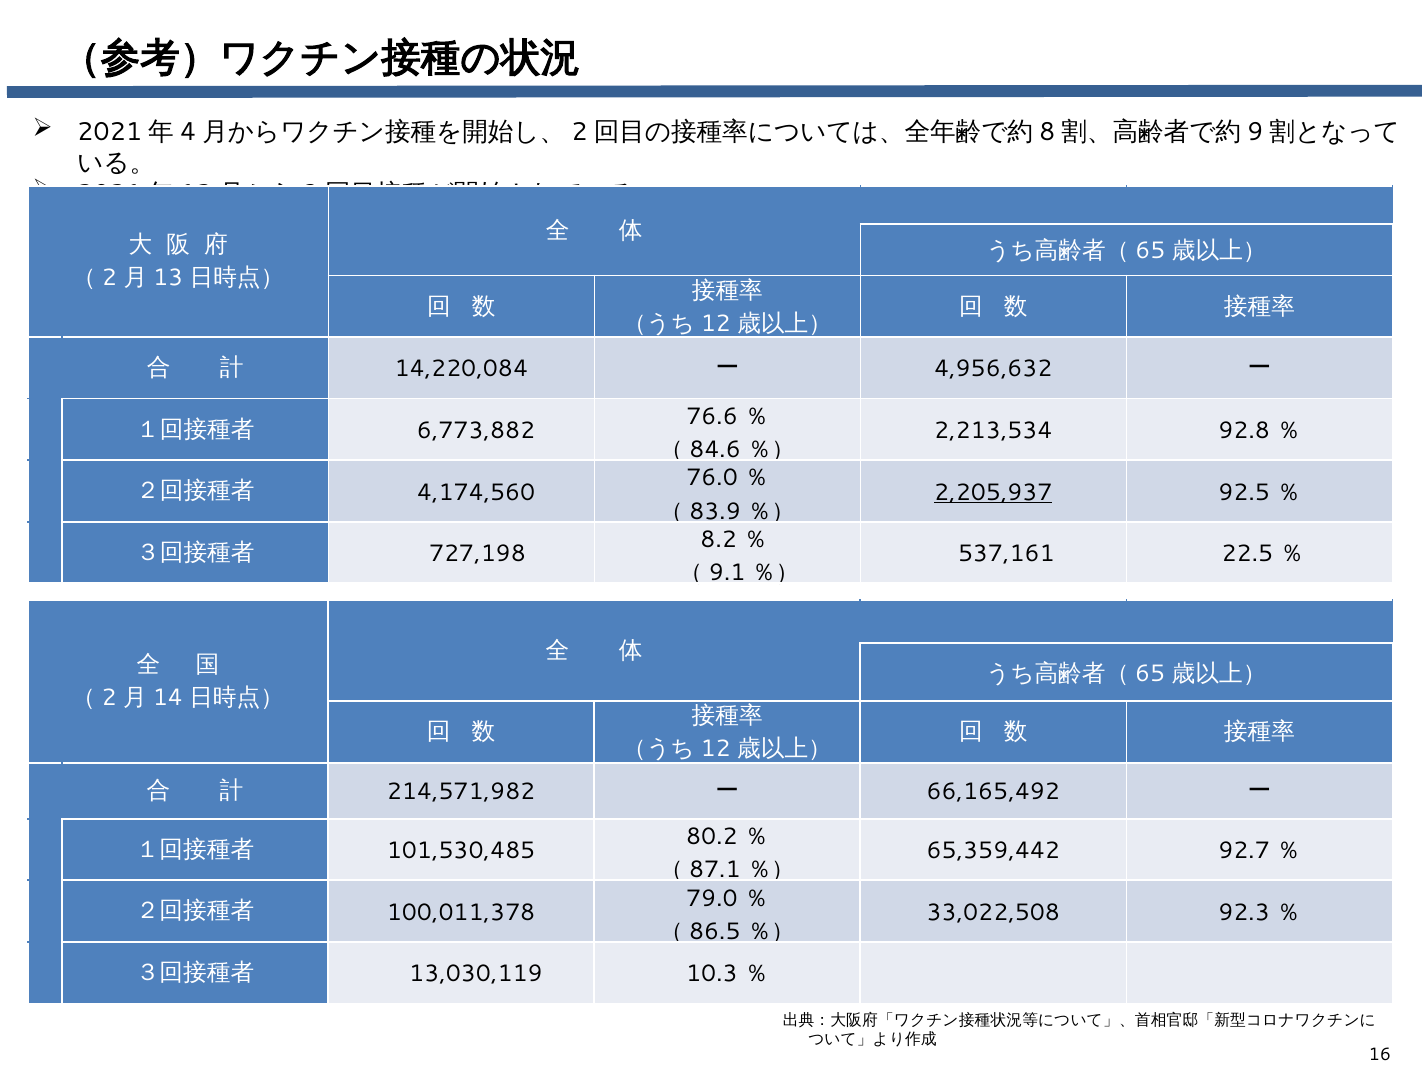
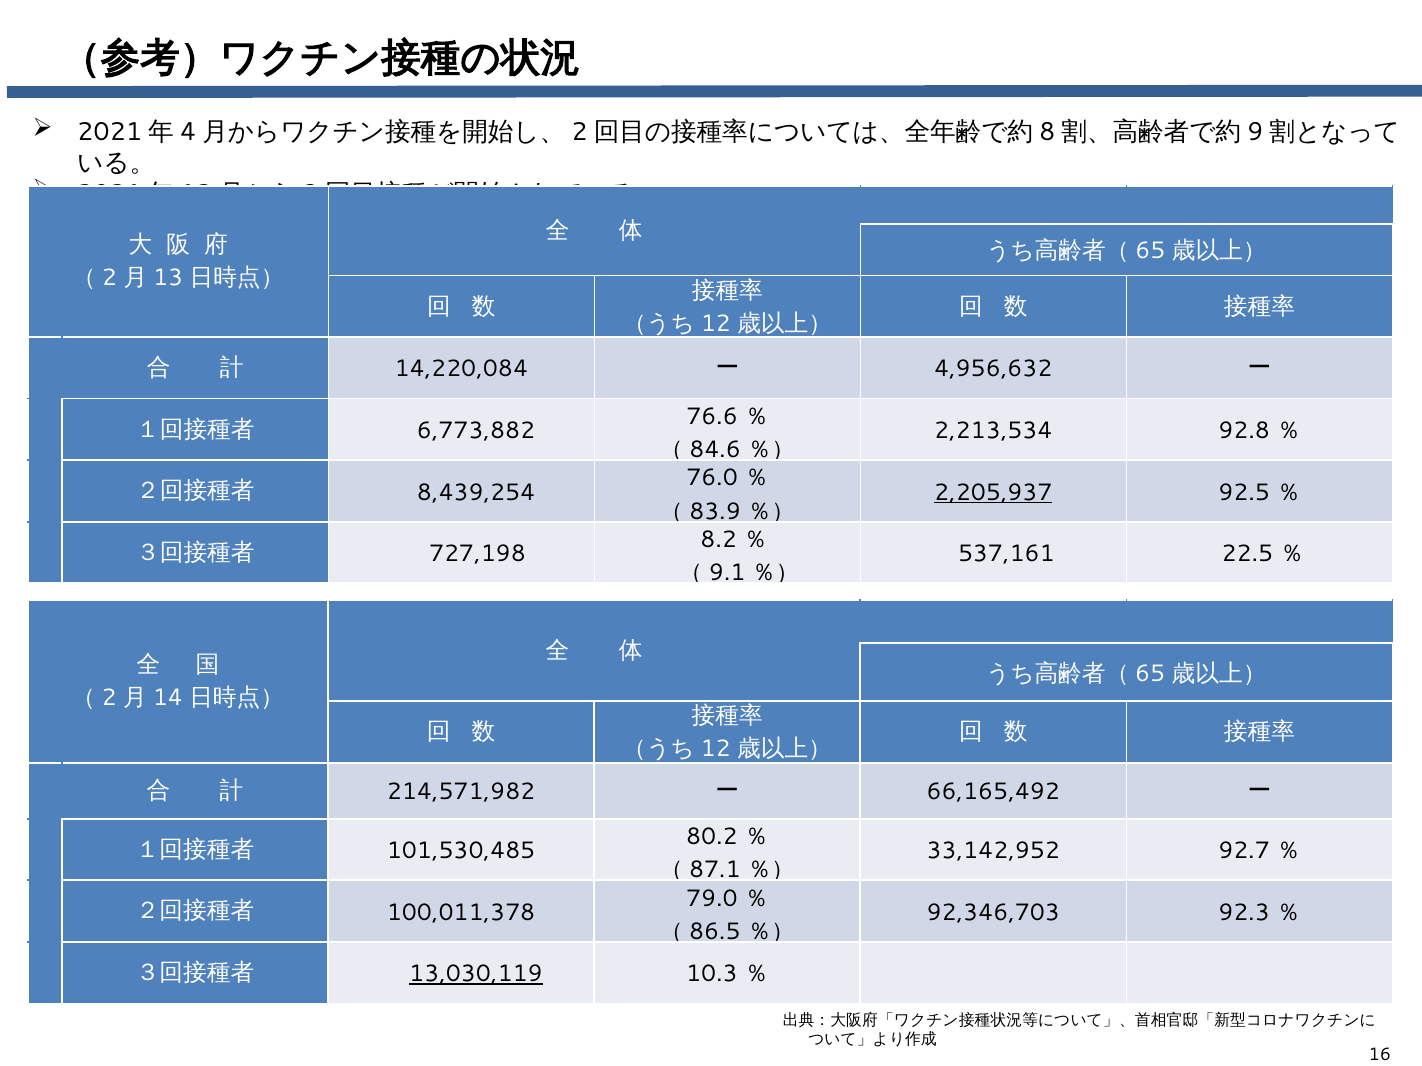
4,174,560: 4,174,560 -> 8,439,254
65,359,442: 65,359,442 -> 33,142,952
33,022,508: 33,022,508 -> 92,346,703
13,030,119 underline: none -> present
